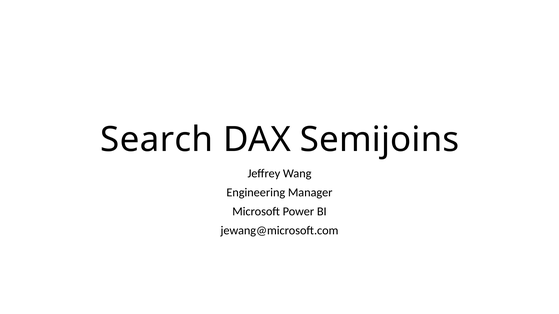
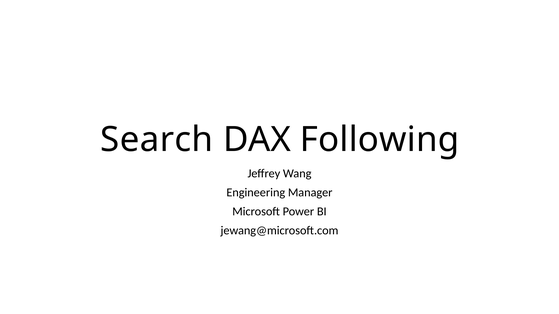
Semijoins: Semijoins -> Following
